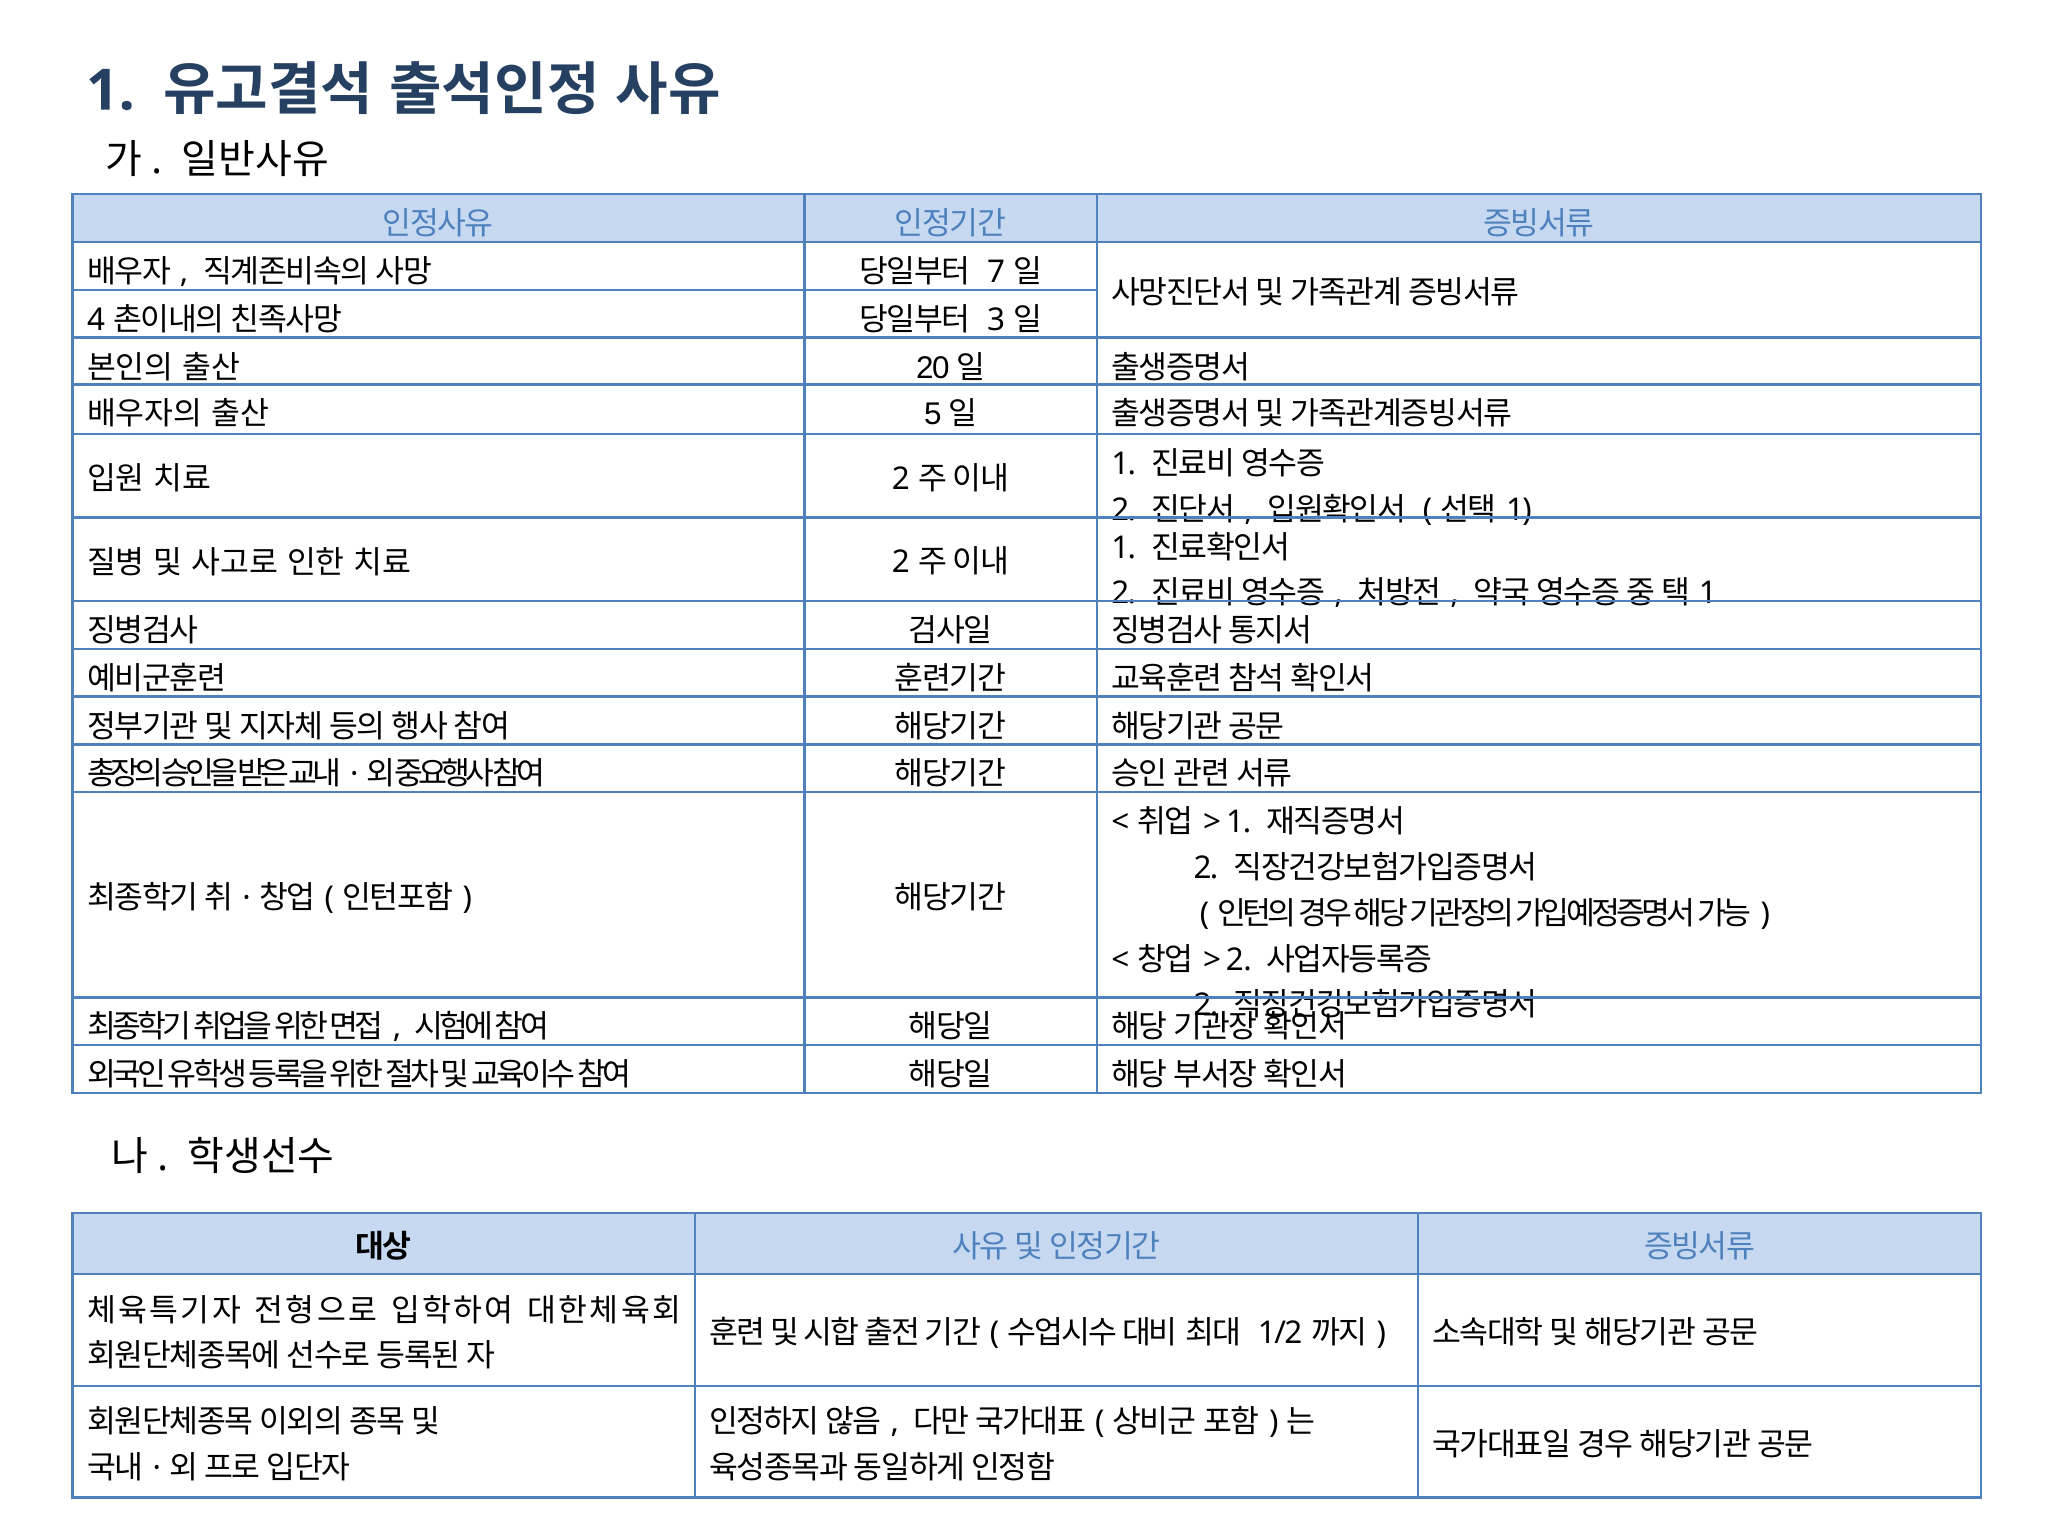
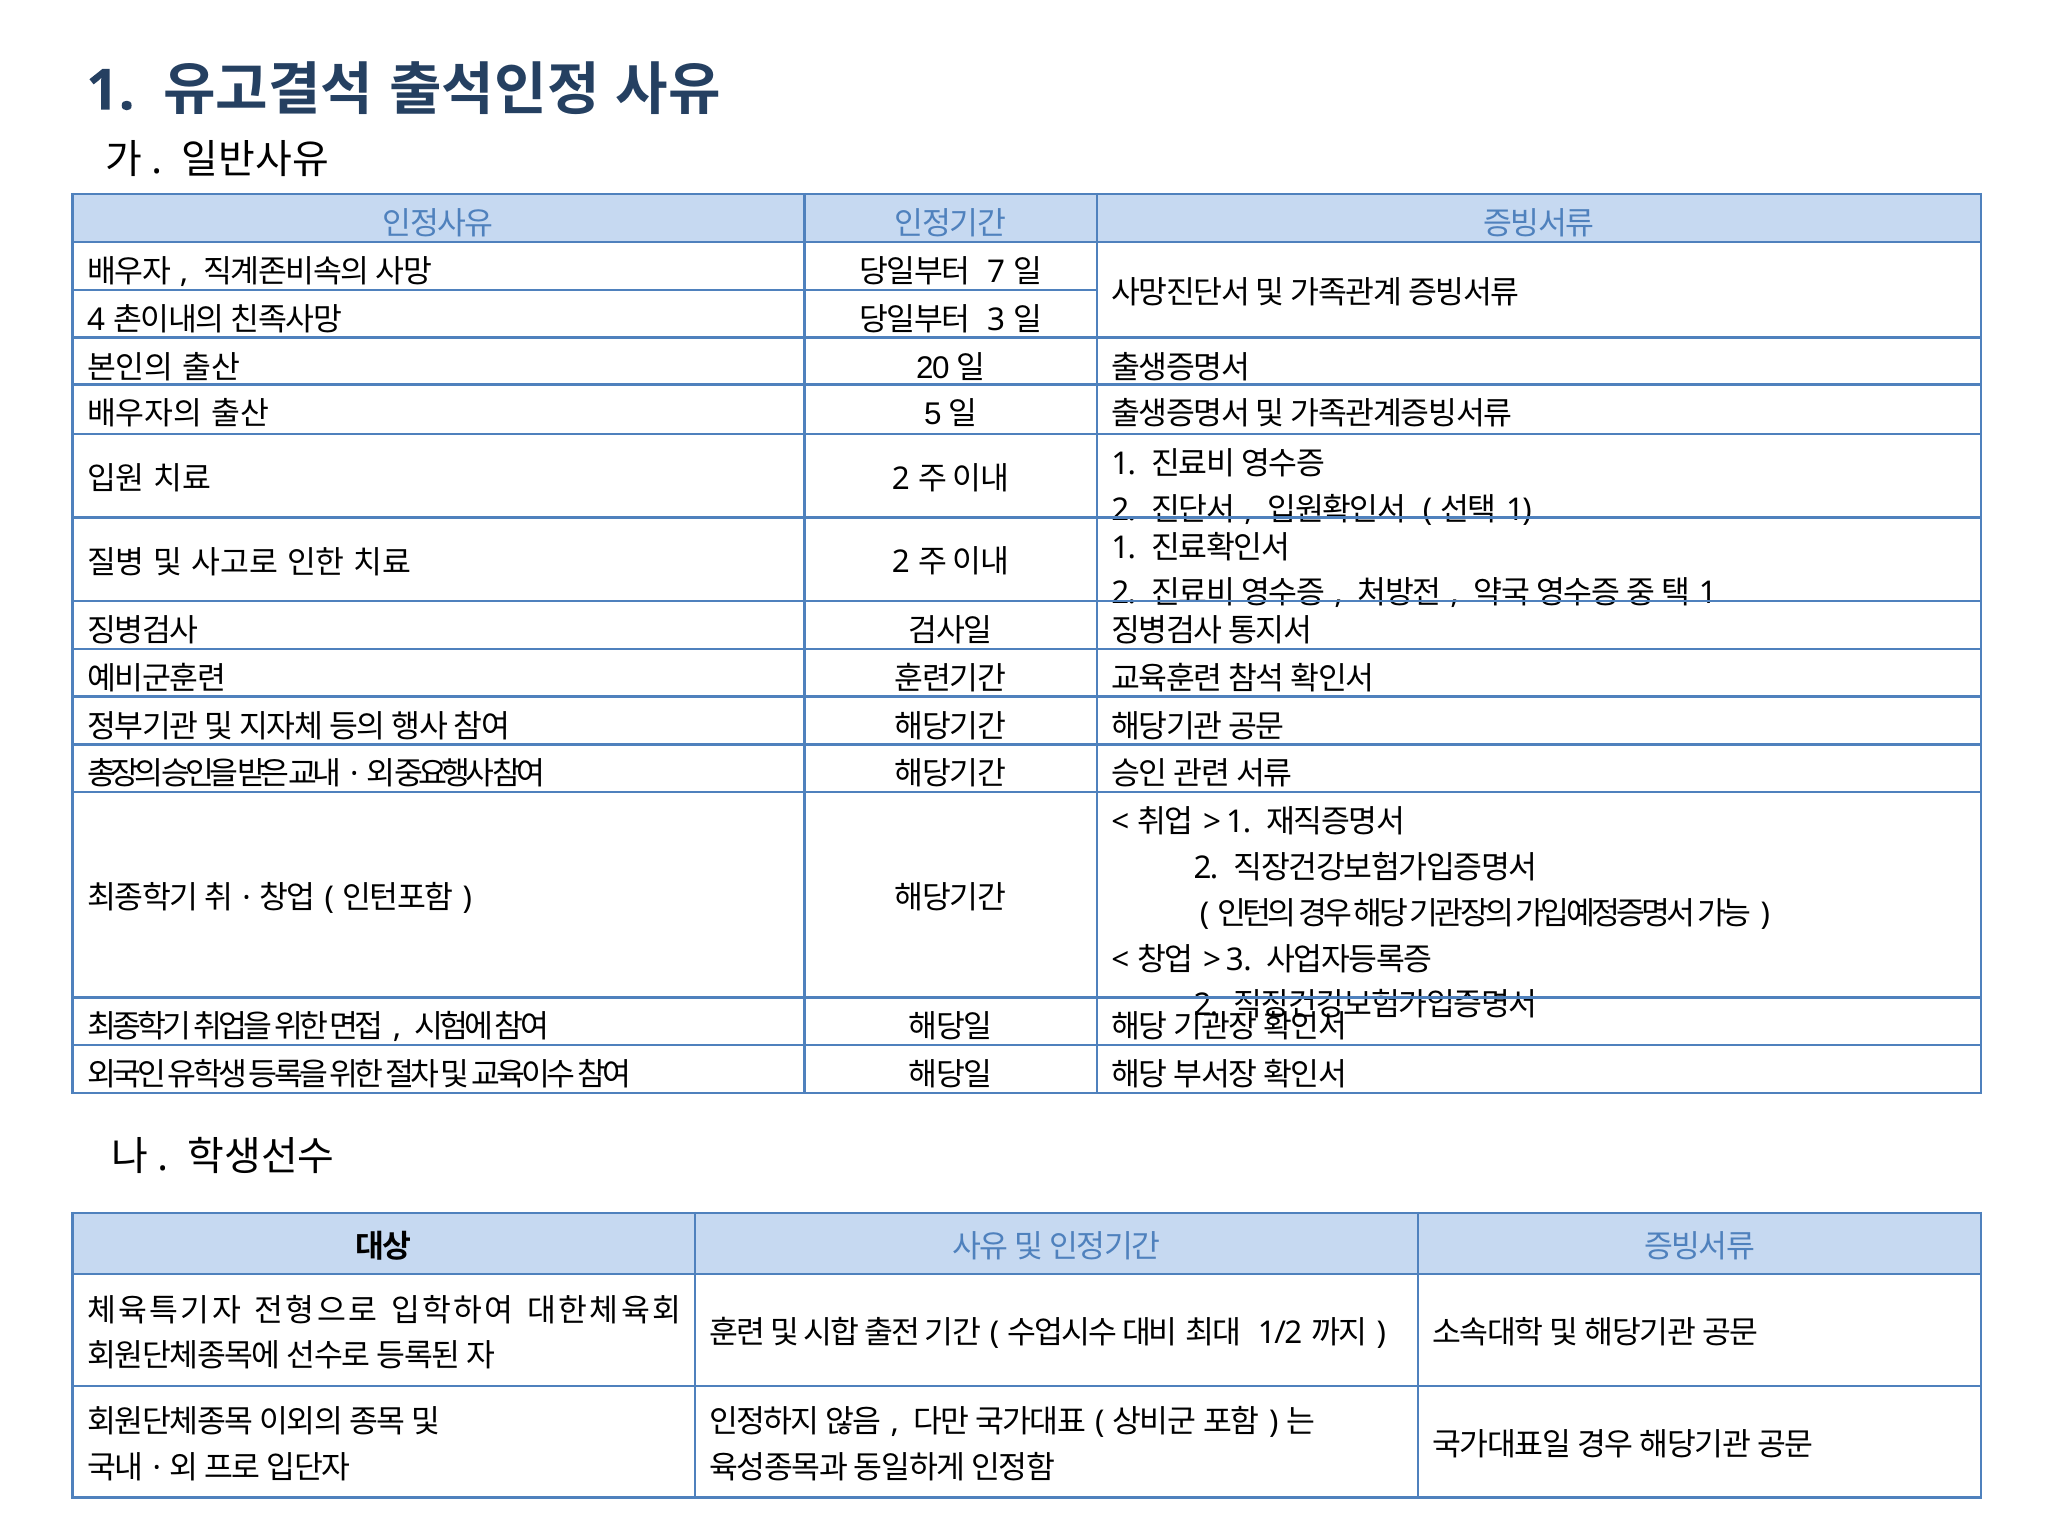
2 at (1239, 960): 2 -> 3
